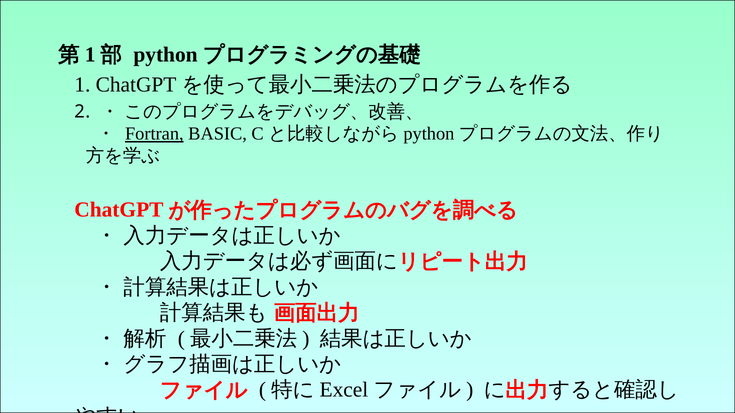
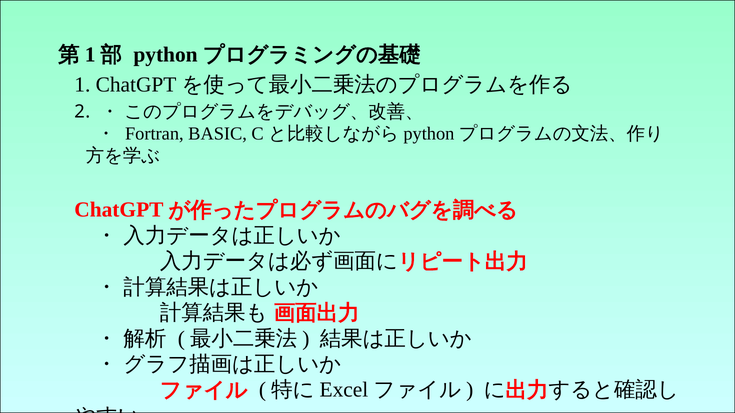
Fortran underline: present -> none
